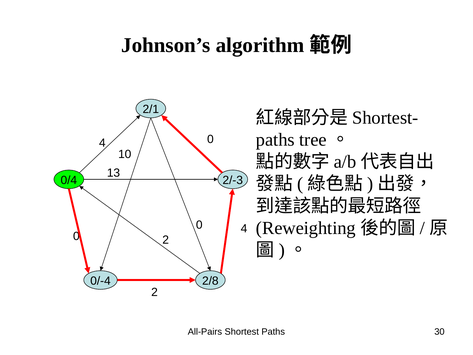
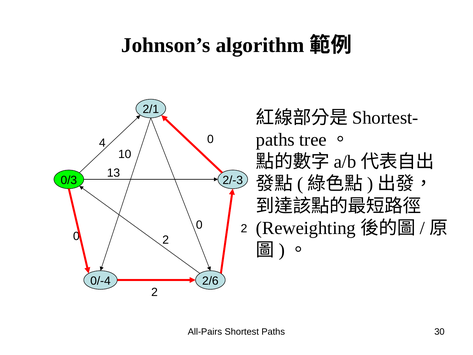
0/4: 0/4 -> 0/3
4 at (244, 229): 4 -> 2
2/8: 2/8 -> 2/6
